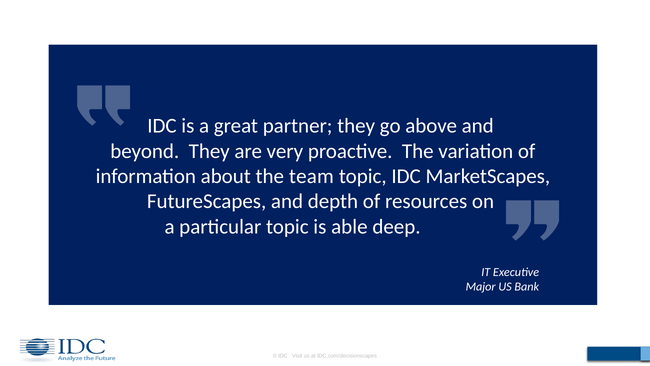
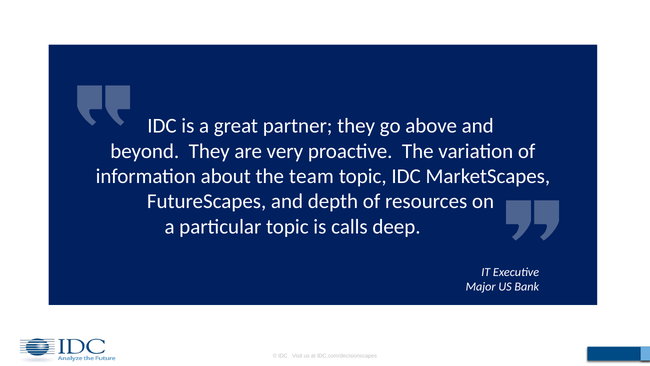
able: able -> calls
